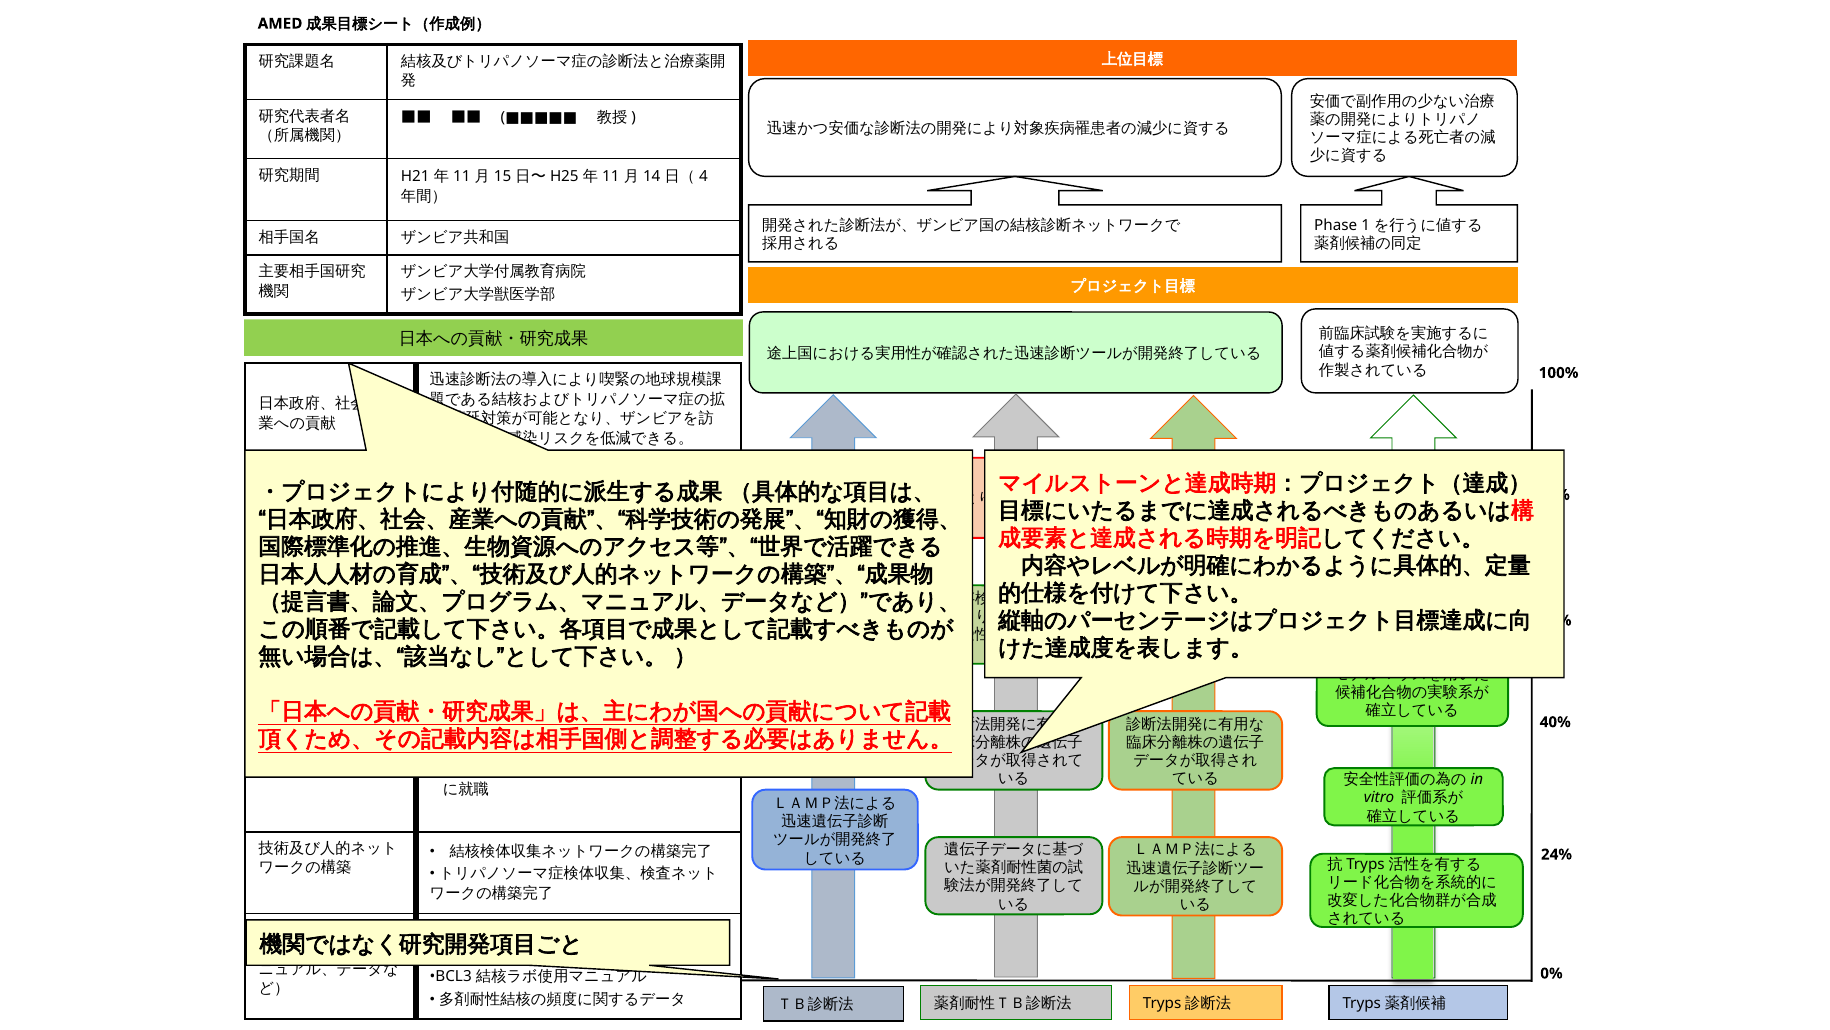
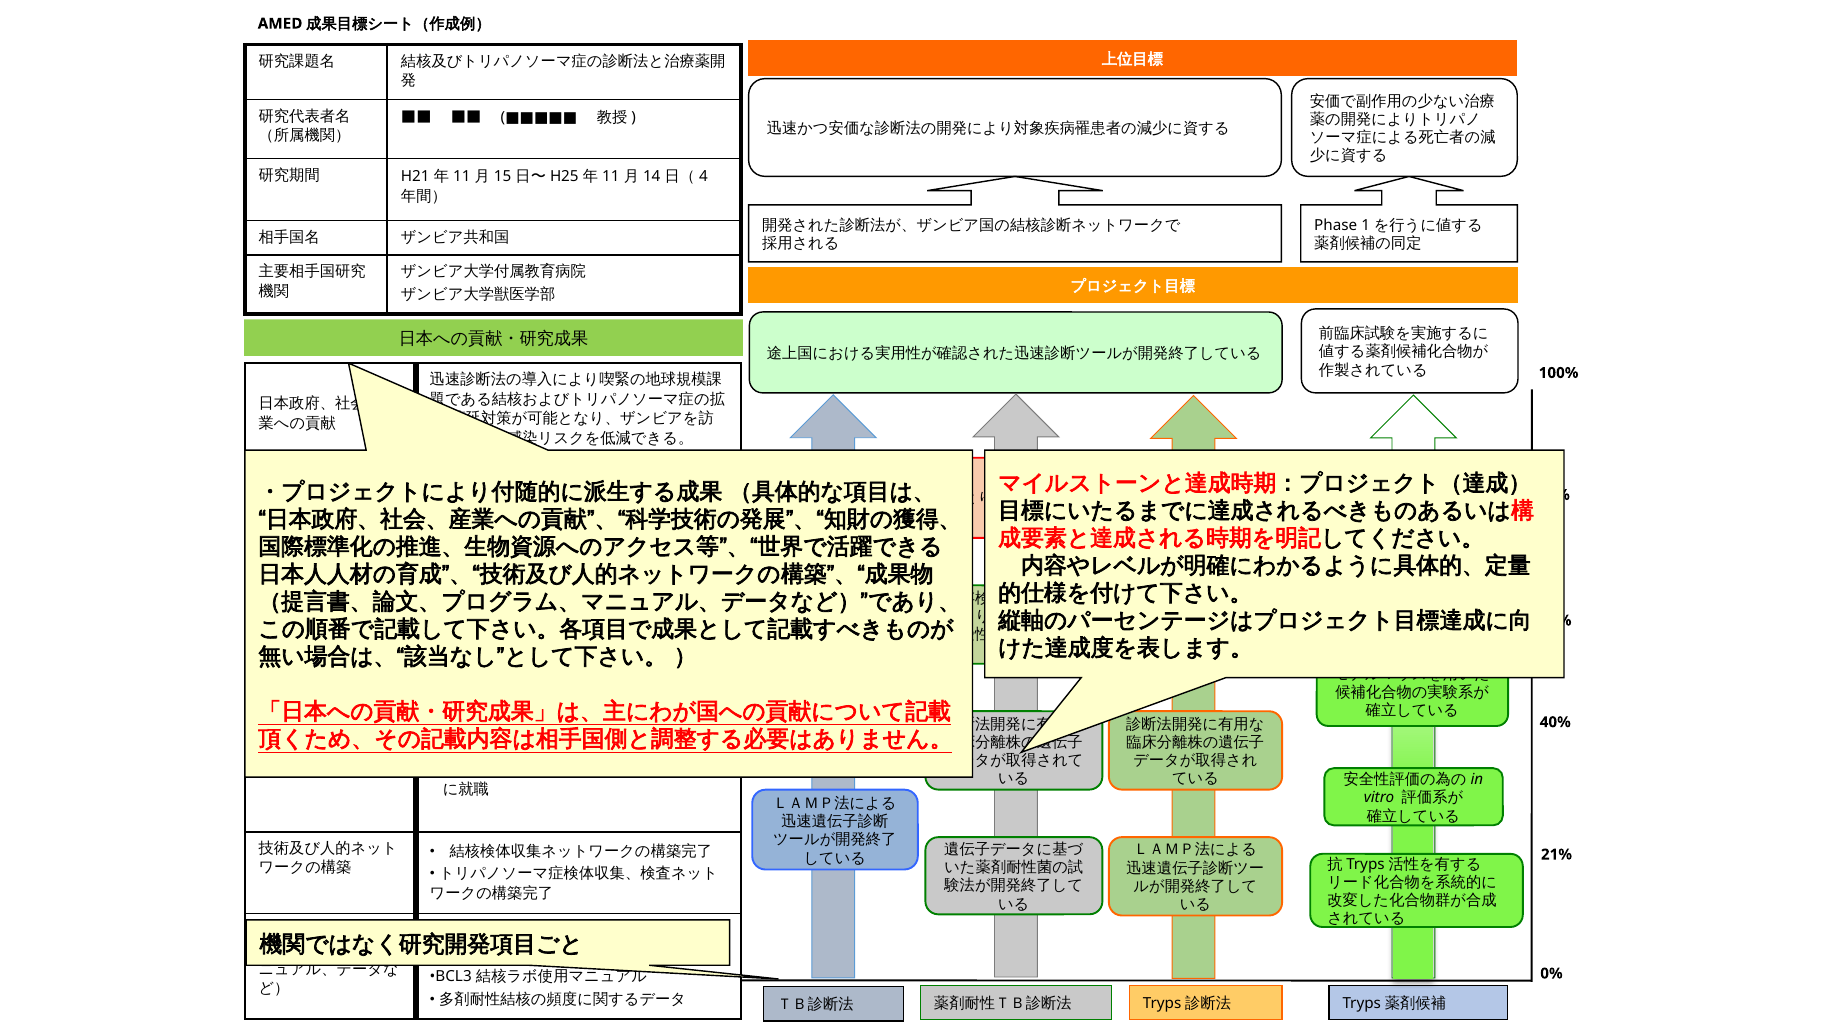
24%: 24% -> 21%
